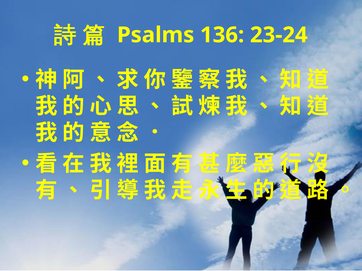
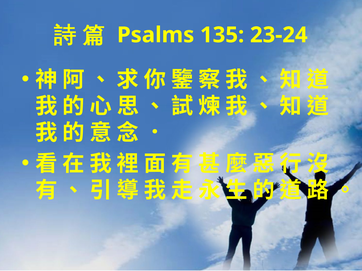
136: 136 -> 135
